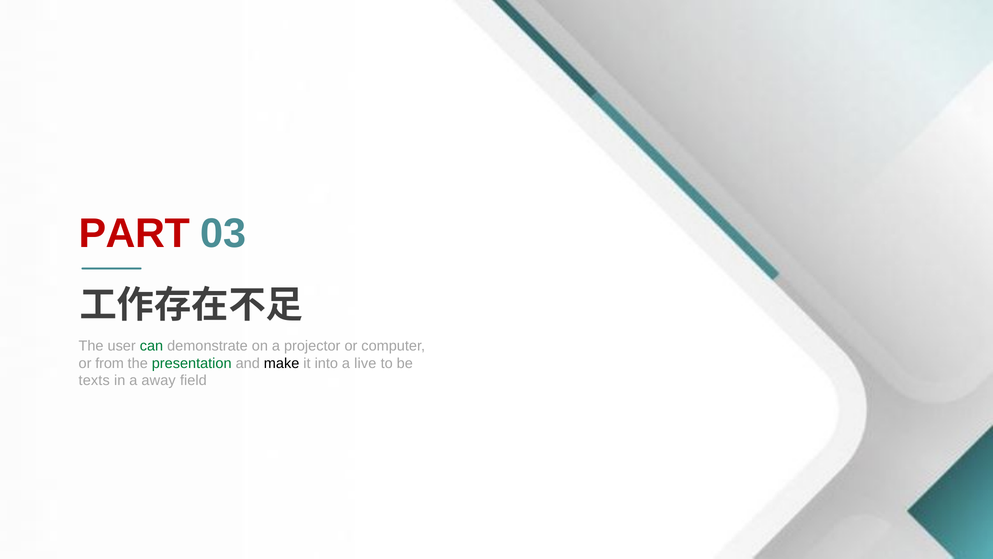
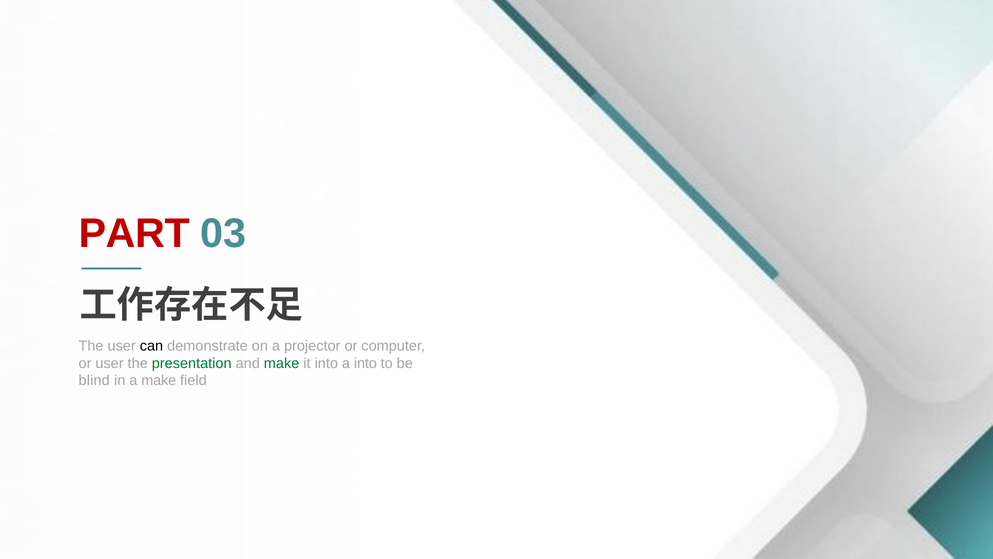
can colour: green -> black
or from: from -> user
make at (282, 363) colour: black -> green
a live: live -> into
texts: texts -> blind
a away: away -> make
